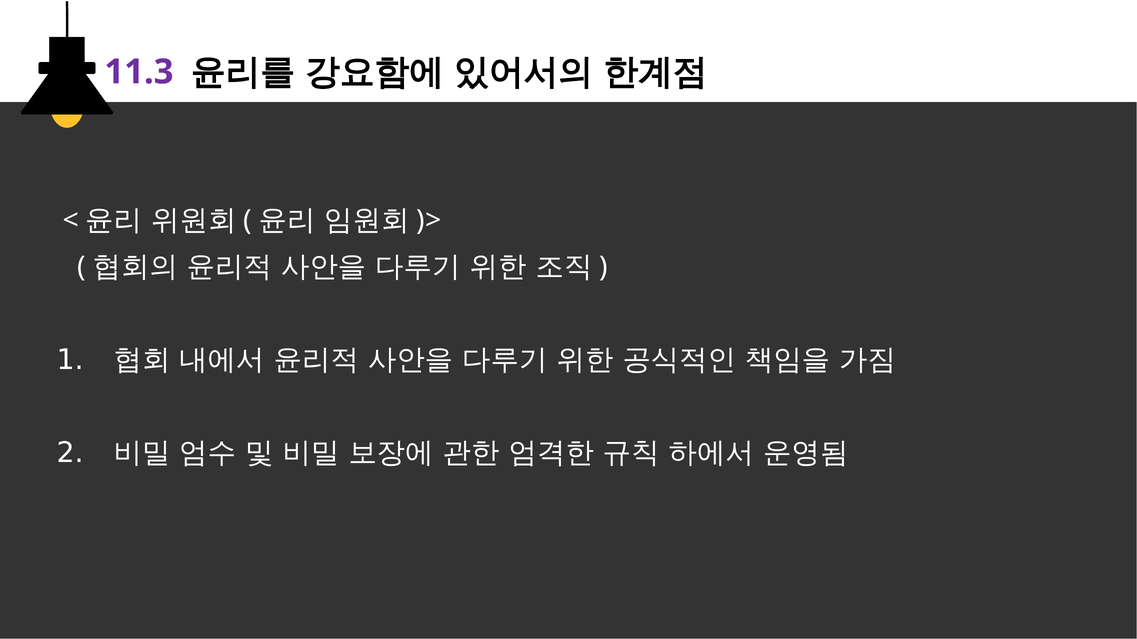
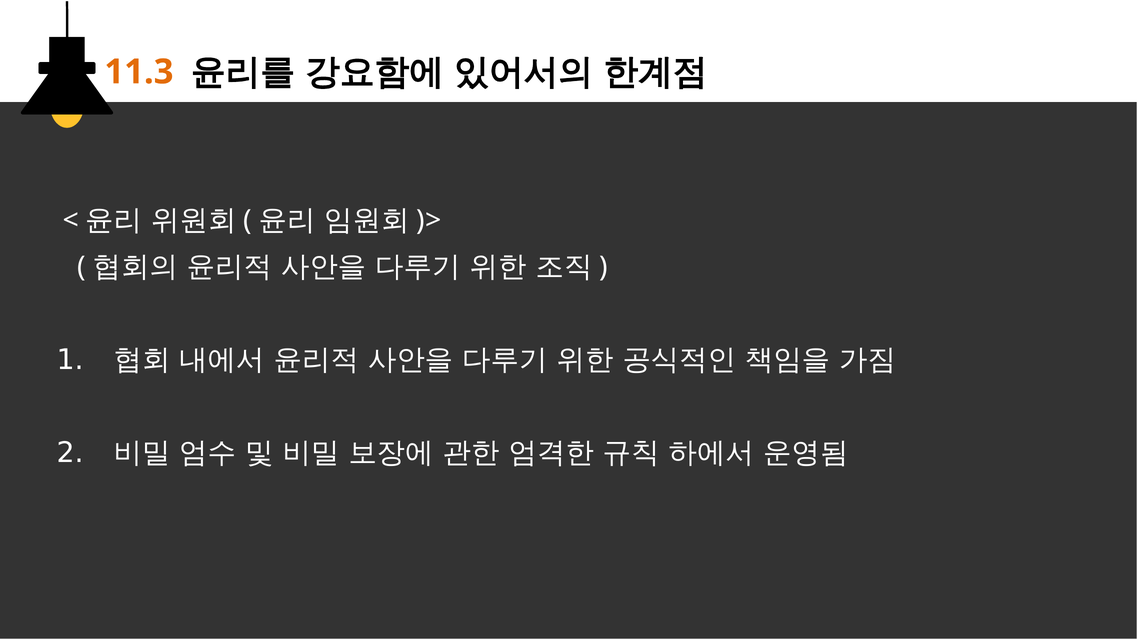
11.3 colour: purple -> orange
